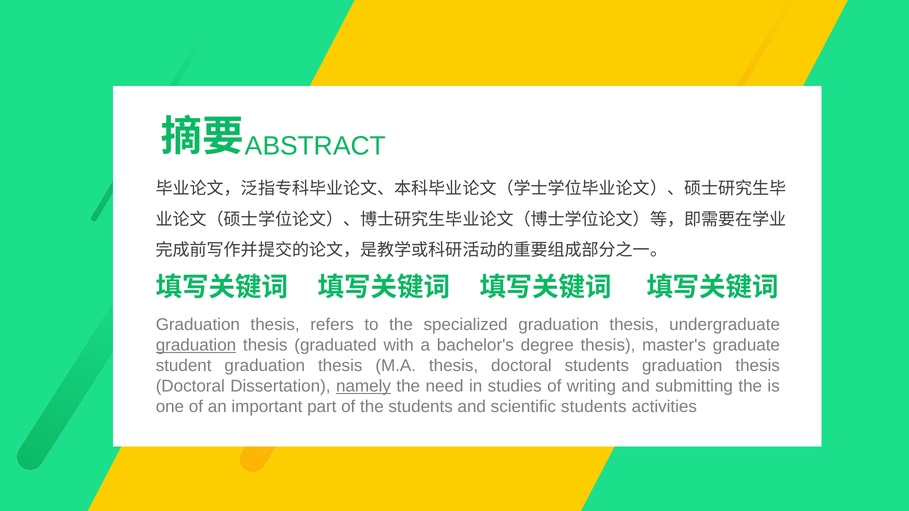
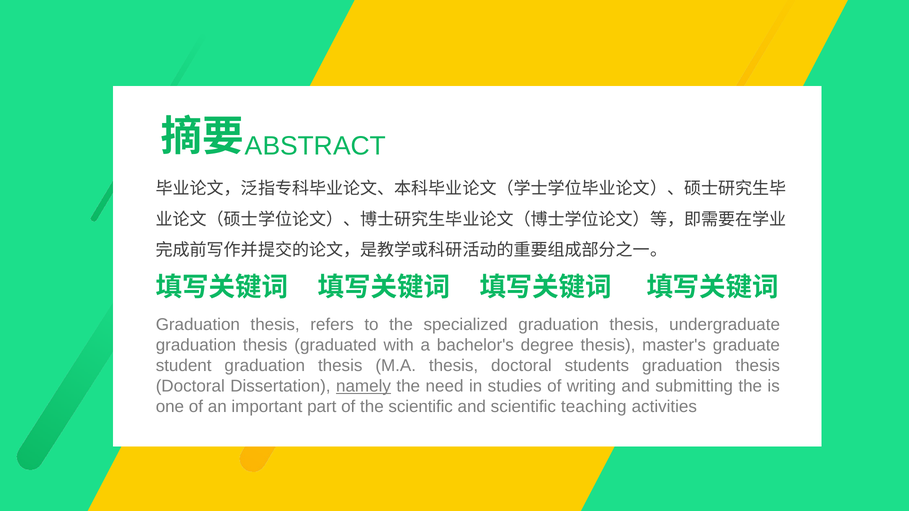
graduation at (196, 345) underline: present -> none
the students: students -> scientific
scientific students: students -> teaching
